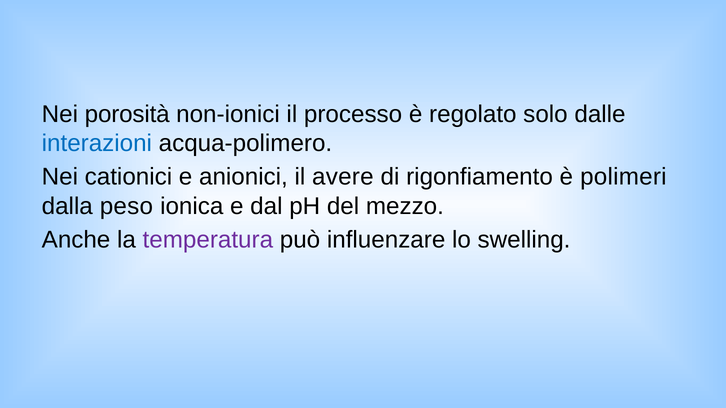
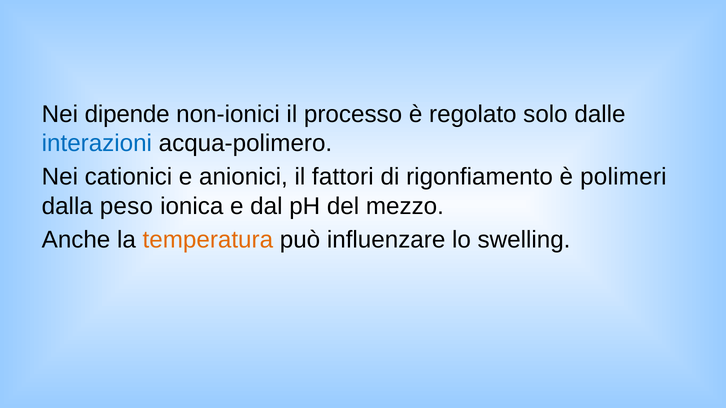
porosità: porosità -> dipende
avere: avere -> fattori
temperatura colour: purple -> orange
